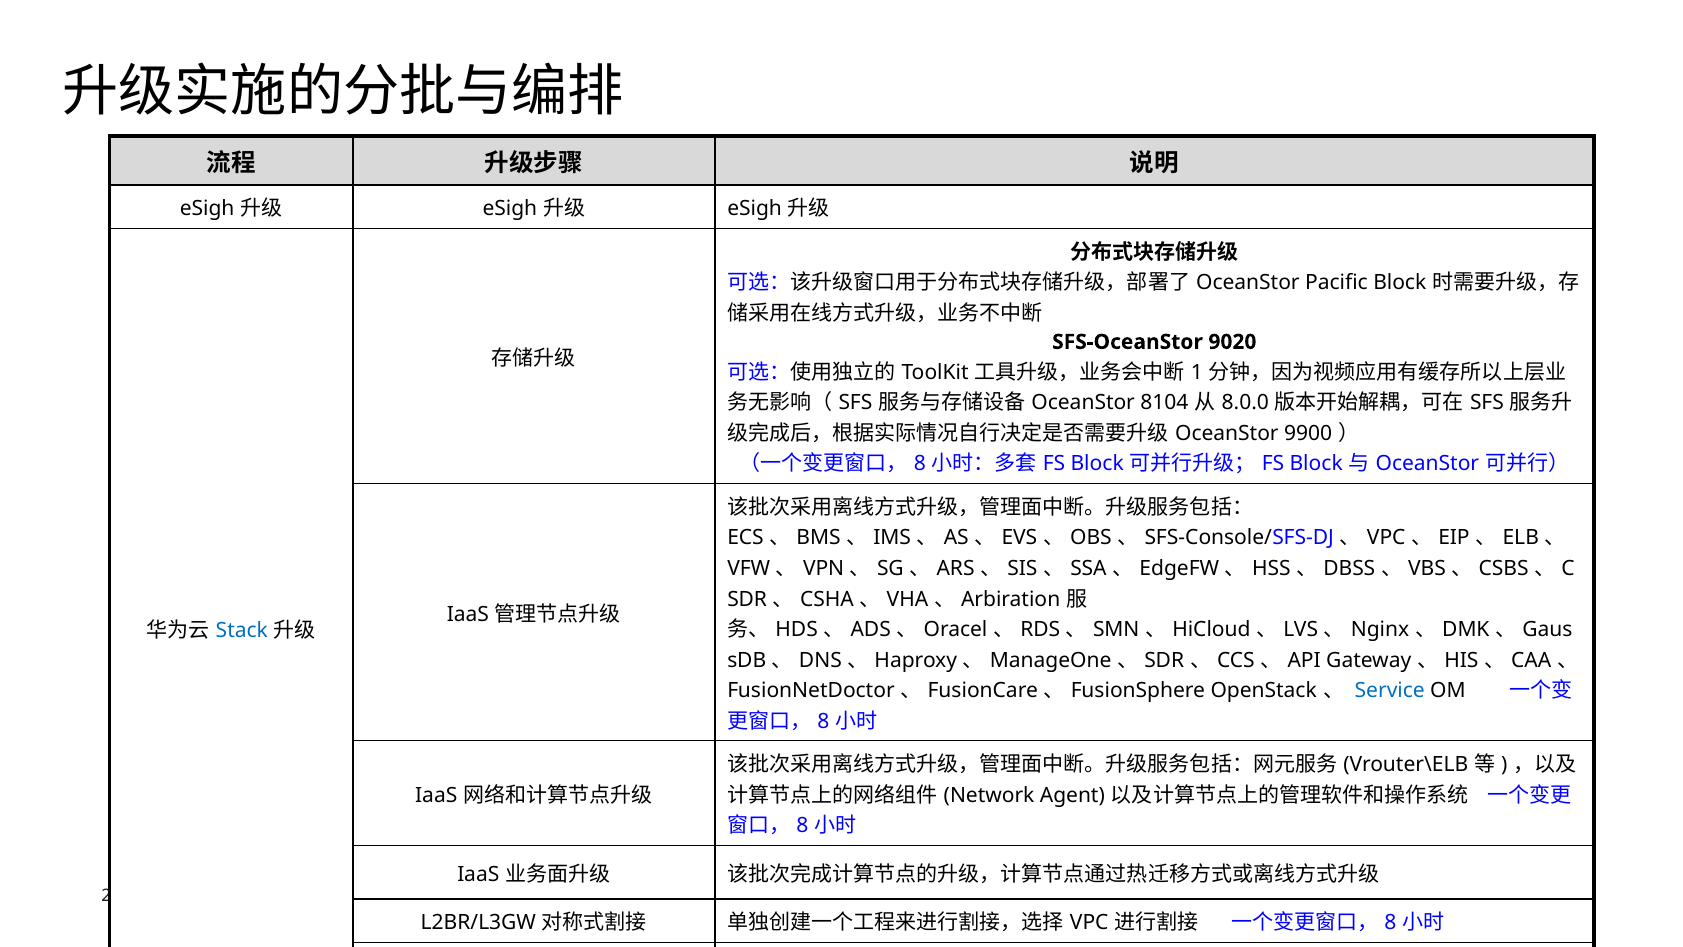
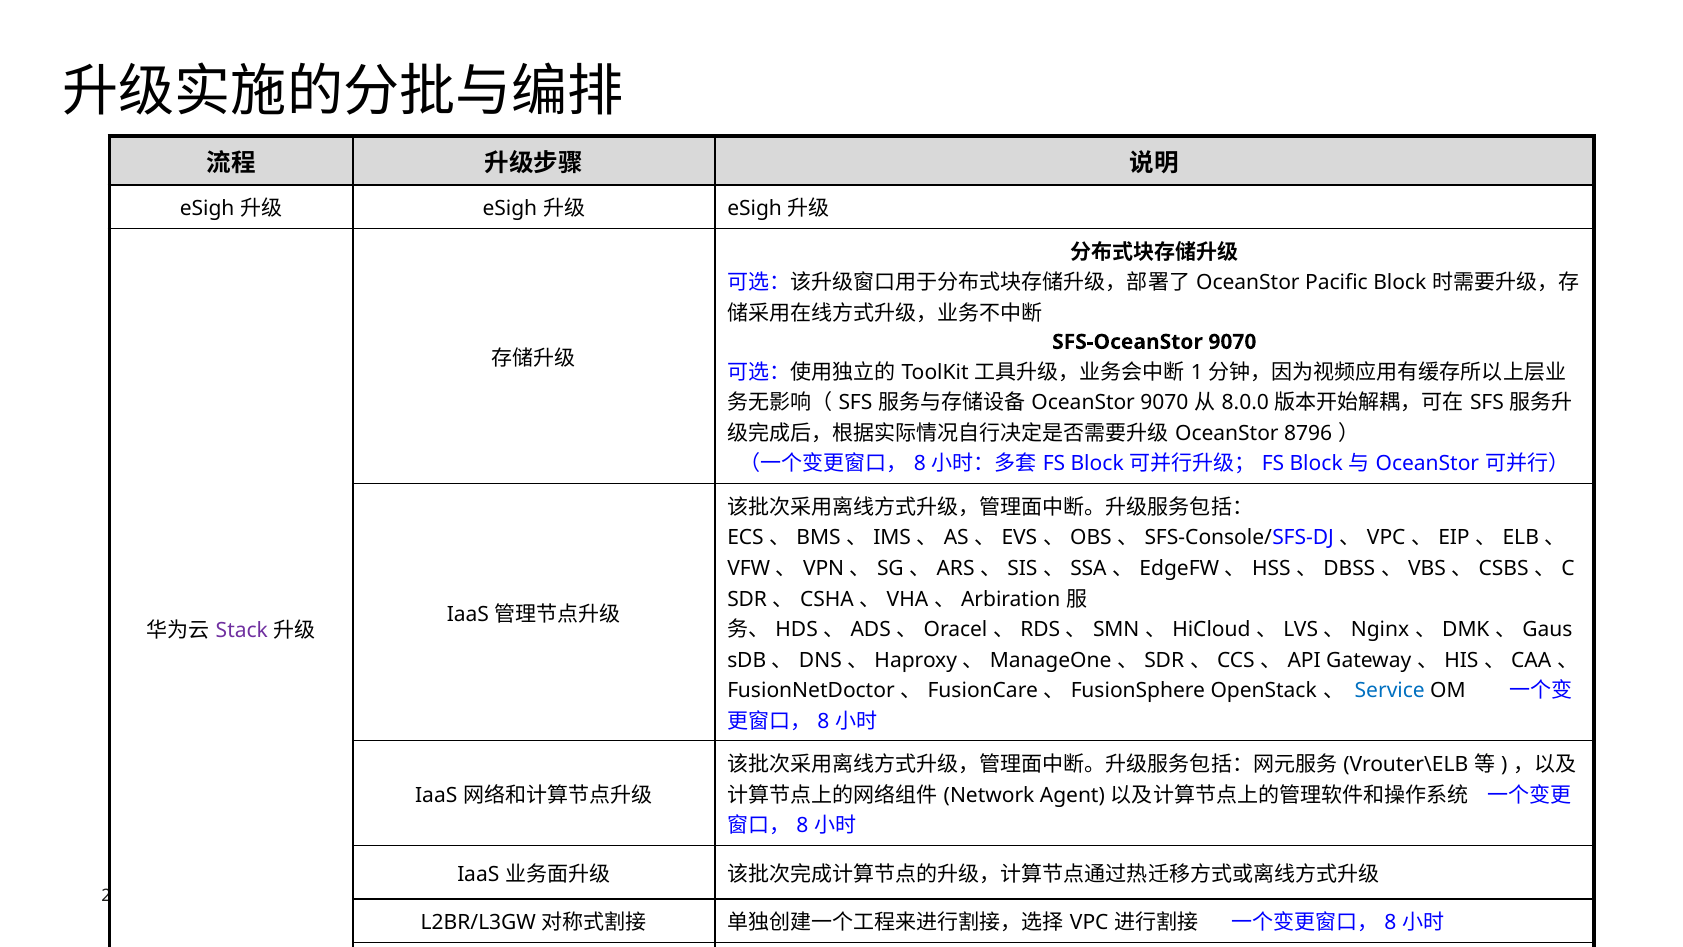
SFS-OceanStor 9020: 9020 -> 9070
8104 at (1164, 403): 8104 -> 9070
9900: 9900 -> 8796
Stack at (242, 631) colour: blue -> purple
